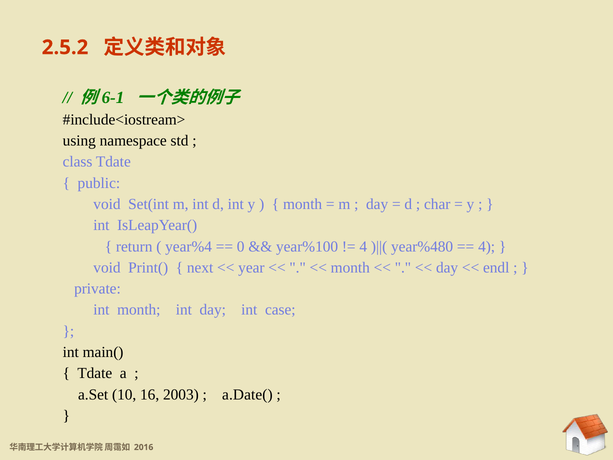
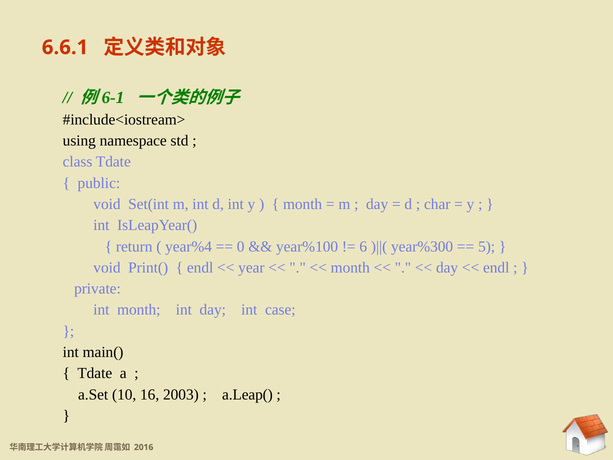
2.5.2: 2.5.2 -> 6.6.1
4 at (363, 246): 4 -> 6
year%480: year%480 -> year%300
4 at (487, 246): 4 -> 5
next at (200, 267): next -> endl
a.Date(: a.Date( -> a.Leap(
